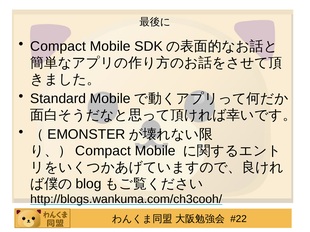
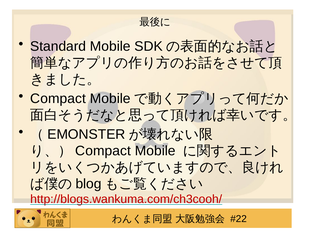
Compact at (58, 46): Compact -> Standard
Standard at (58, 99): Standard -> Compact
http://blogs.wankuma.com/ch3cooh/ colour: black -> red
